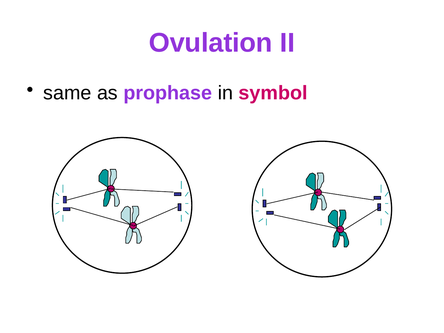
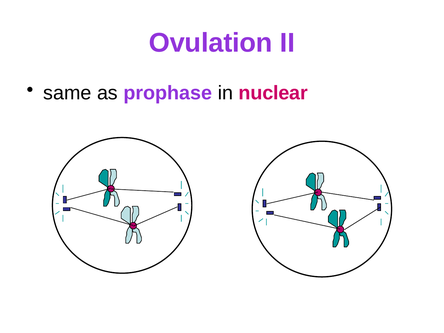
symbol: symbol -> nuclear
